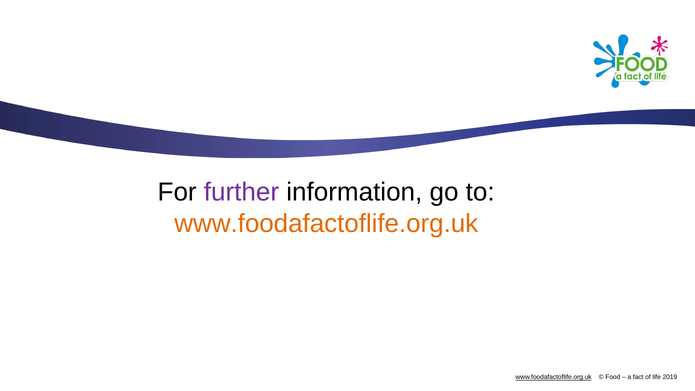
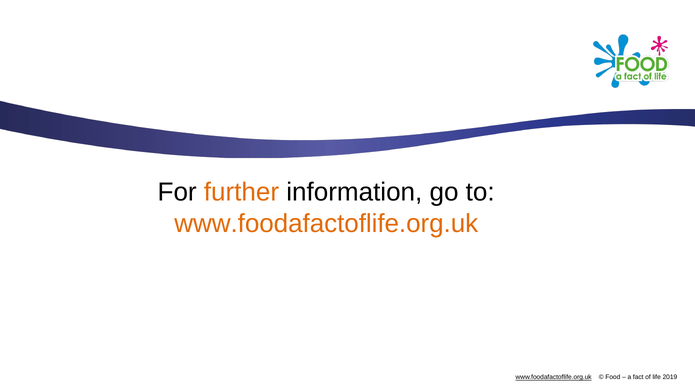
further colour: purple -> orange
